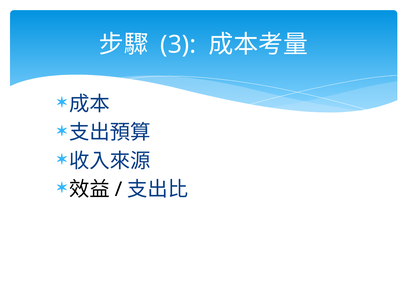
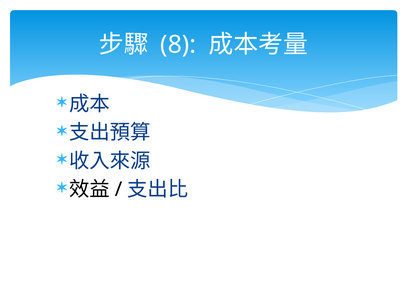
3: 3 -> 8
